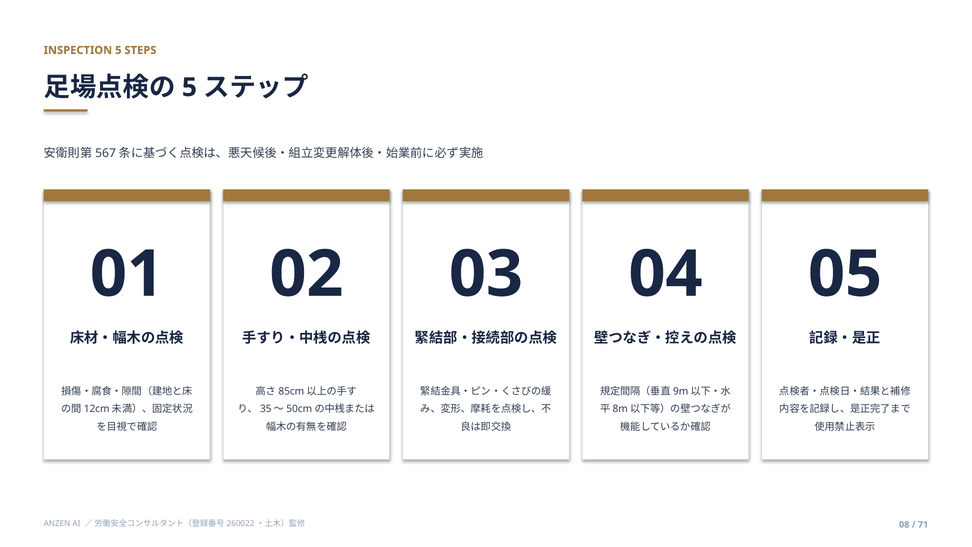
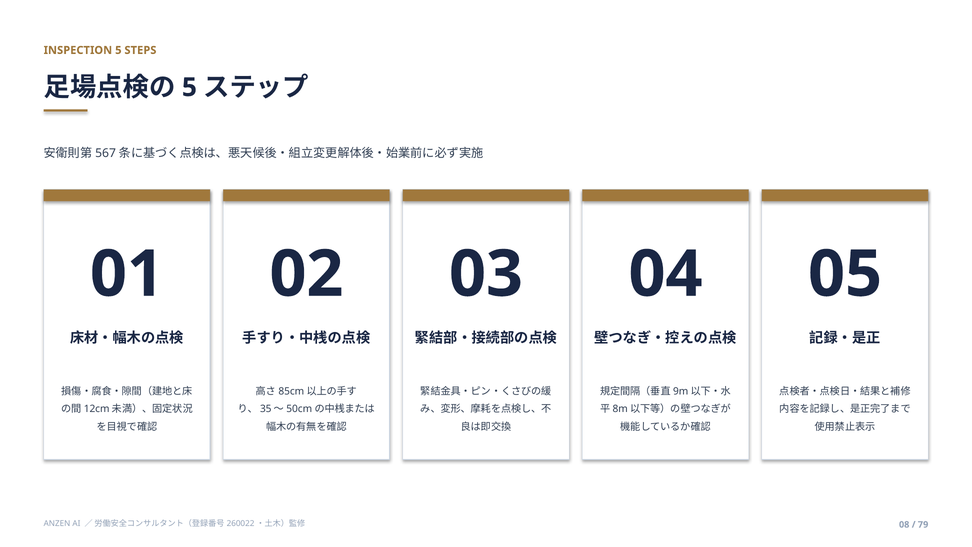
71: 71 -> 79
